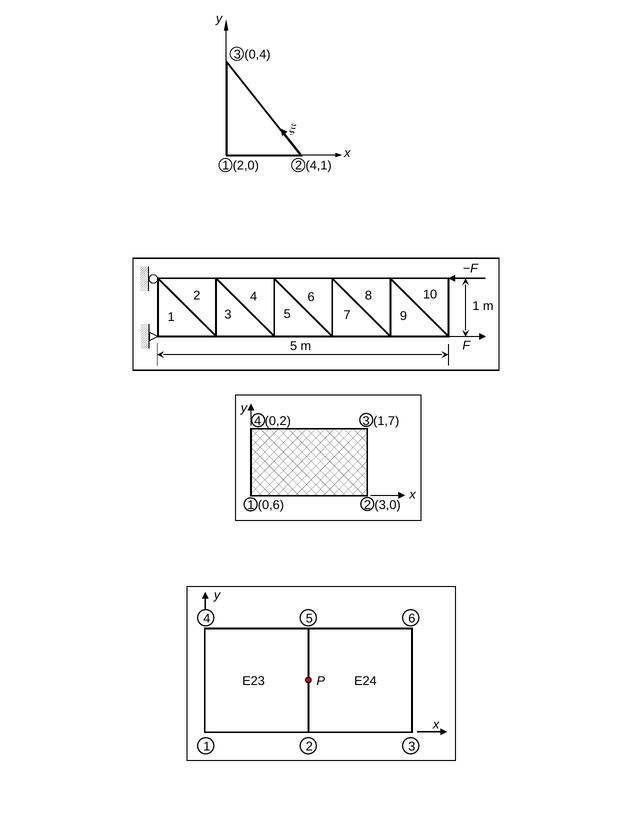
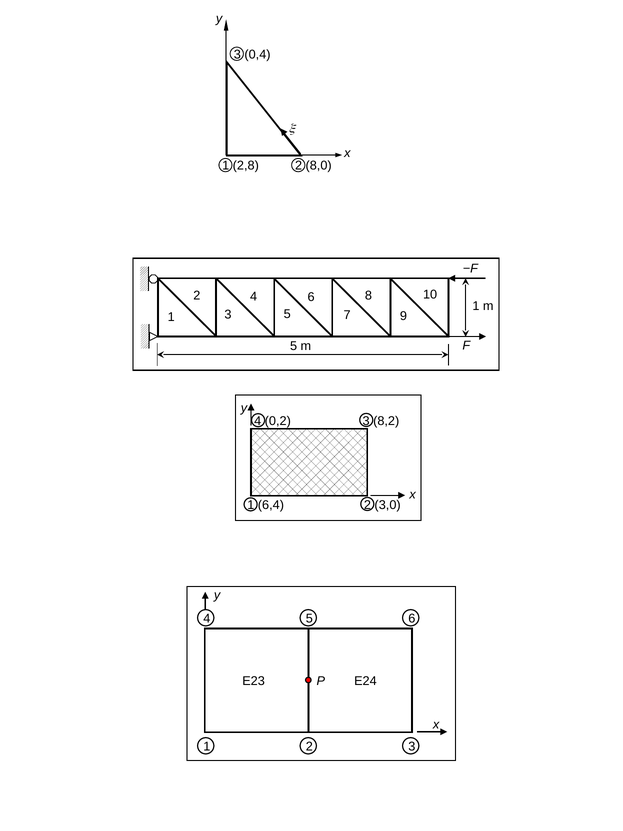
2,0: 2,0 -> 2,8
4,1: 4,1 -> 8,0
1,7: 1,7 -> 8,2
0,6: 0,6 -> 6,4
